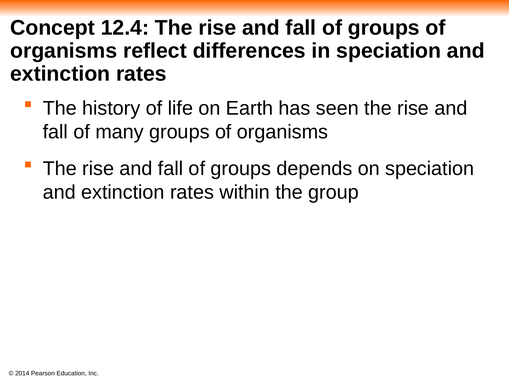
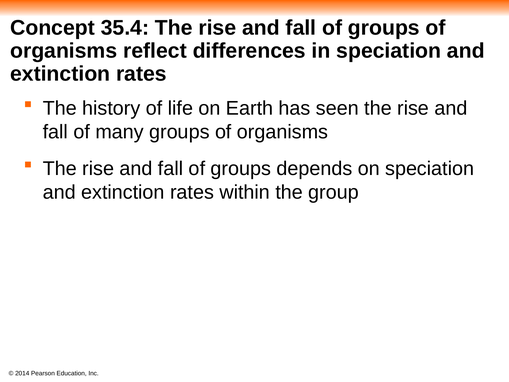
12.4: 12.4 -> 35.4
